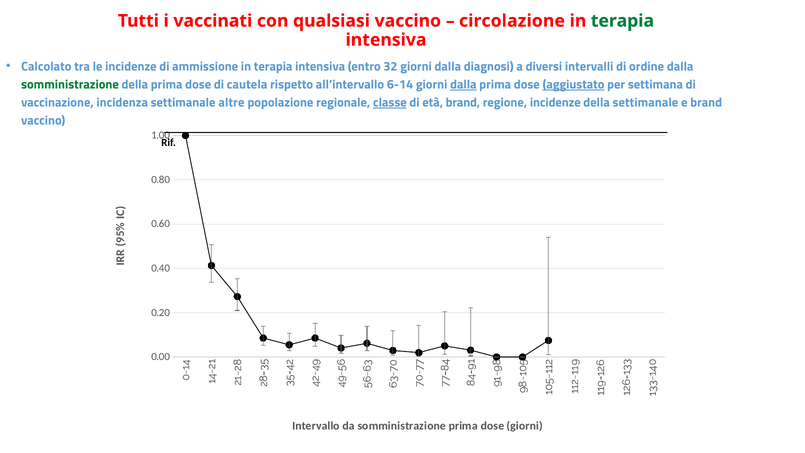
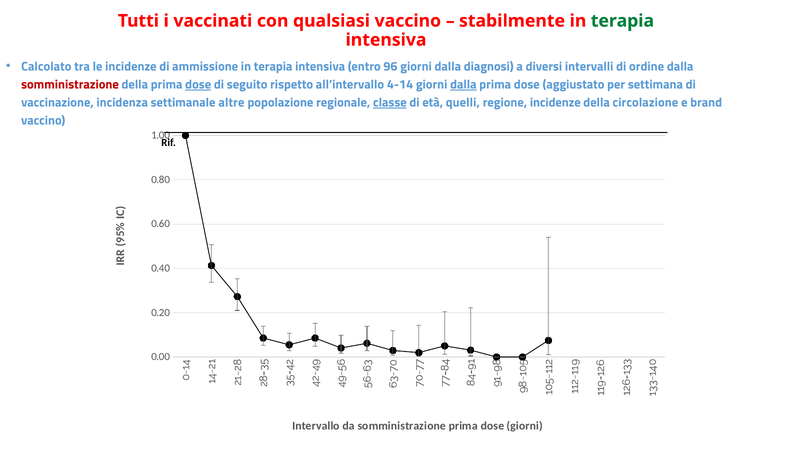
circolazione: circolazione -> stabilmente
32: 32 -> 96
somministrazione at (70, 84) colour: green -> red
dose at (198, 84) underline: none -> present
cautela: cautela -> seguito
6-14: 6-14 -> 4-14
aggiustato underline: present -> none
età brand: brand -> quelli
della settimanale: settimanale -> circolazione
